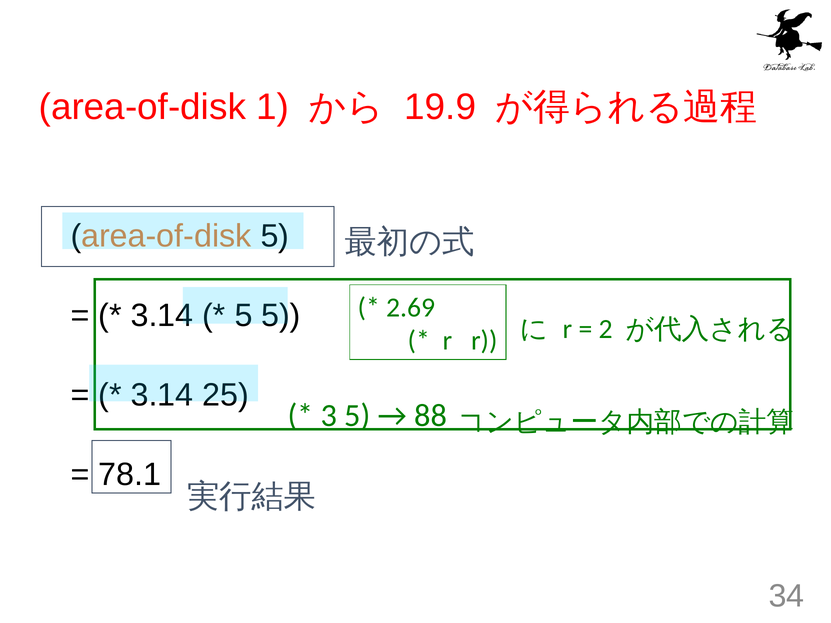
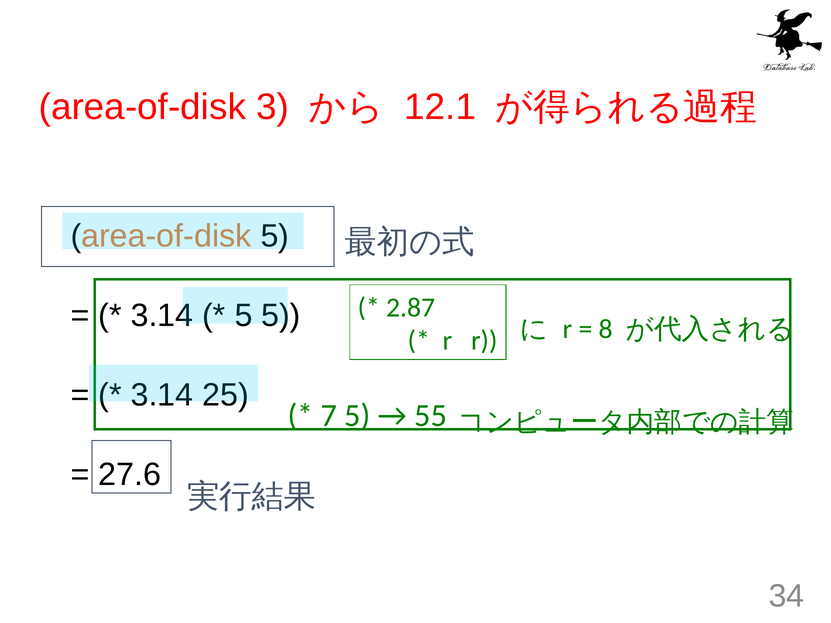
1: 1 -> 3
19.9: 19.9 -> 12.1
2.69: 2.69 -> 2.87
2: 2 -> 8
3: 3 -> 7
88: 88 -> 55
78.1: 78.1 -> 27.6
